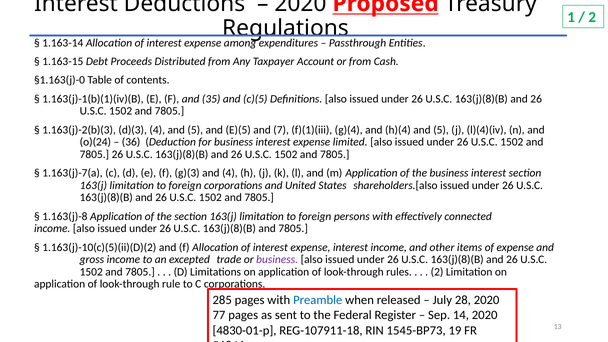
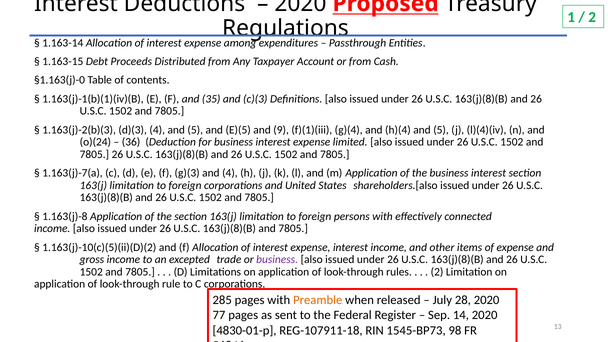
c)(5: c)(5 -> c)(3
7: 7 -> 9
Preamble colour: blue -> orange
19: 19 -> 98
